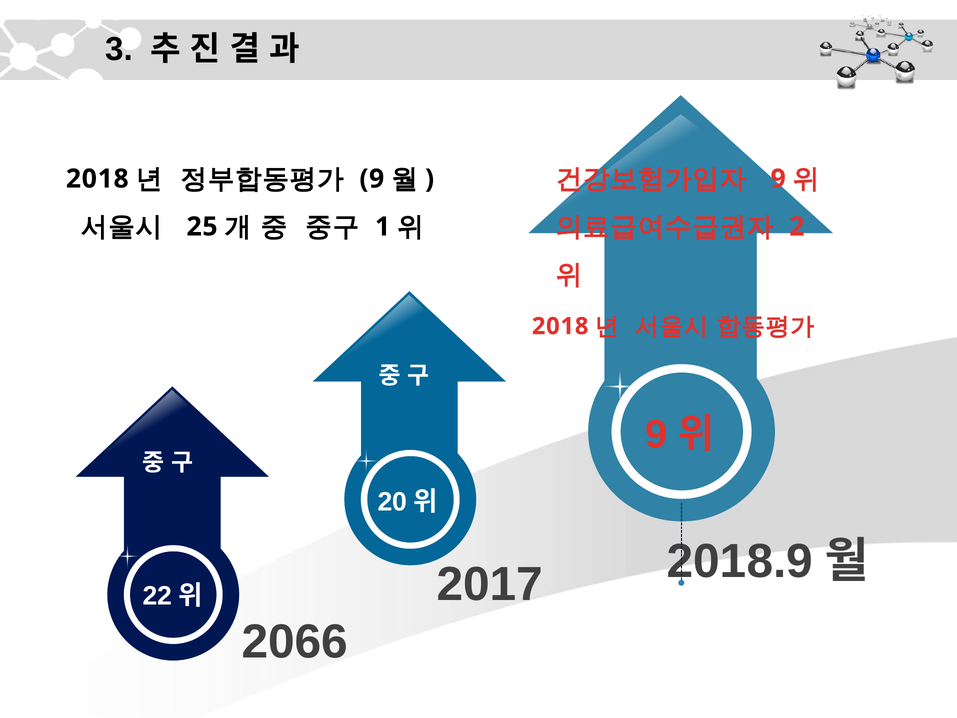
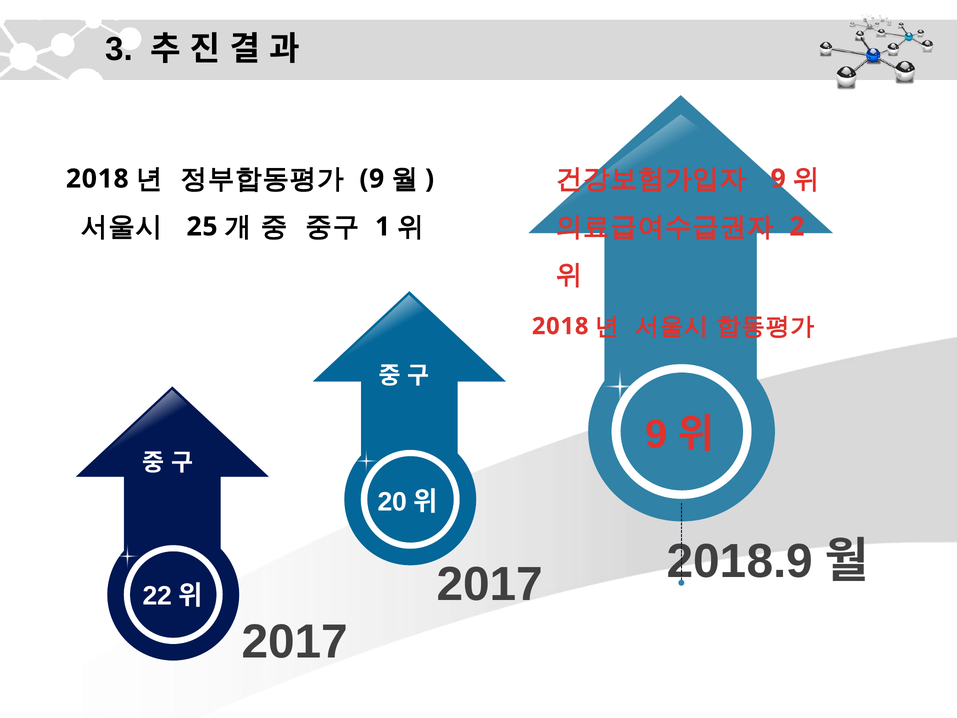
2066 at (295, 641): 2066 -> 2017
